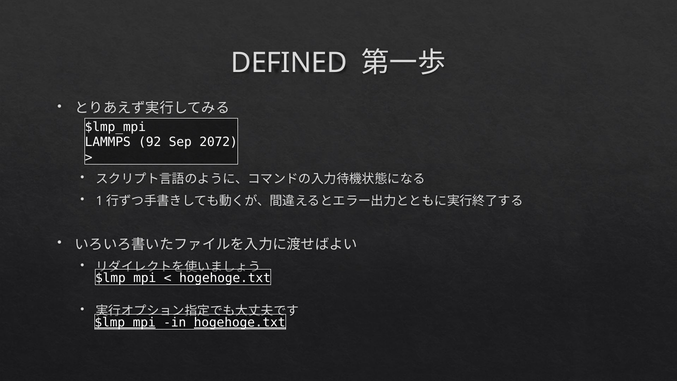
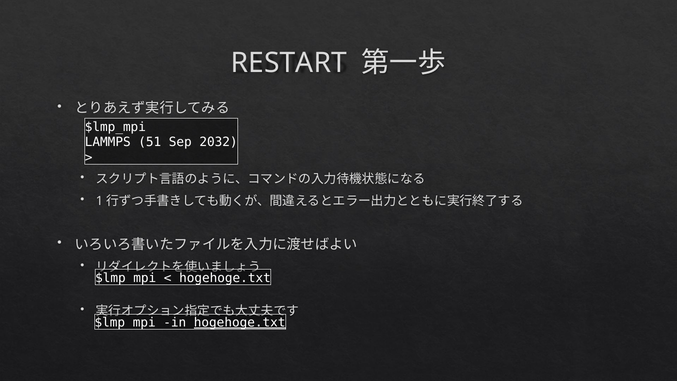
DEFINED: DEFINED -> RESTART
92: 92 -> 51
2072: 2072 -> 2032
$lmp_mpi at (125, 322) underline: present -> none
